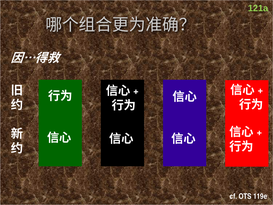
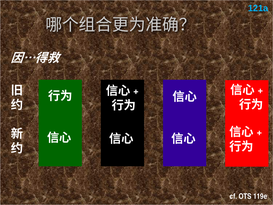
121a colour: light green -> light blue
